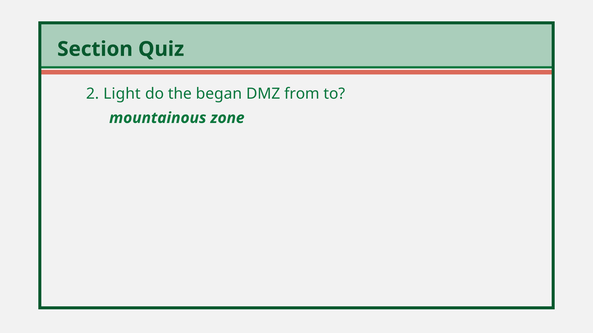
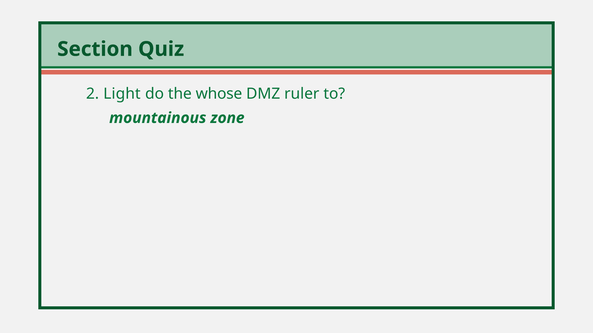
began: began -> whose
from: from -> ruler
